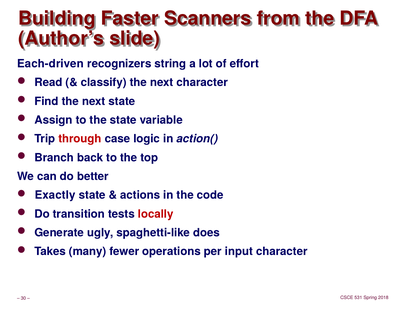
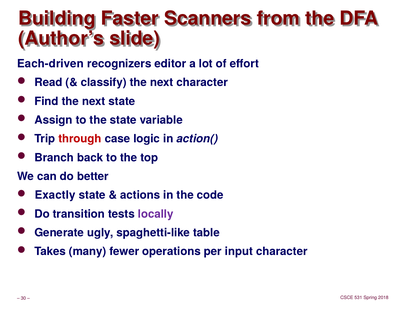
string: string -> editor
locally colour: red -> purple
does: does -> table
